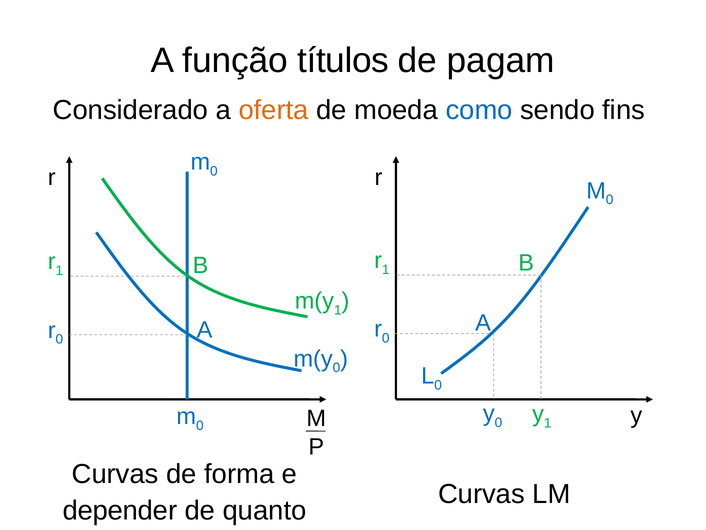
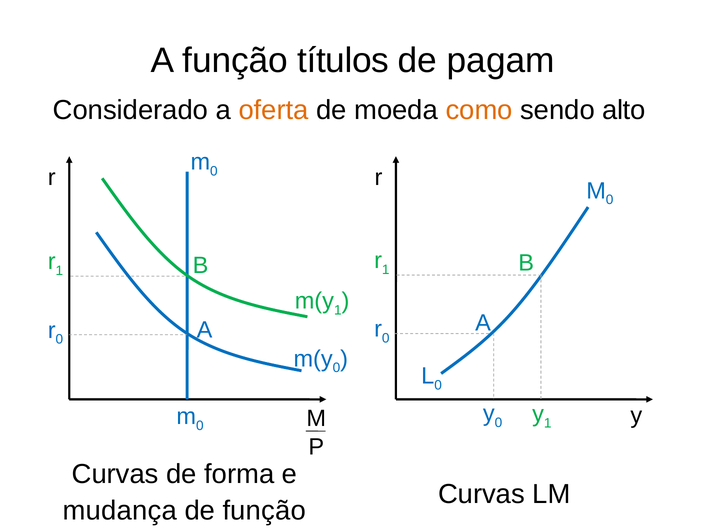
como colour: blue -> orange
fins: fins -> alto
depender: depender -> mudança
de quanto: quanto -> função
